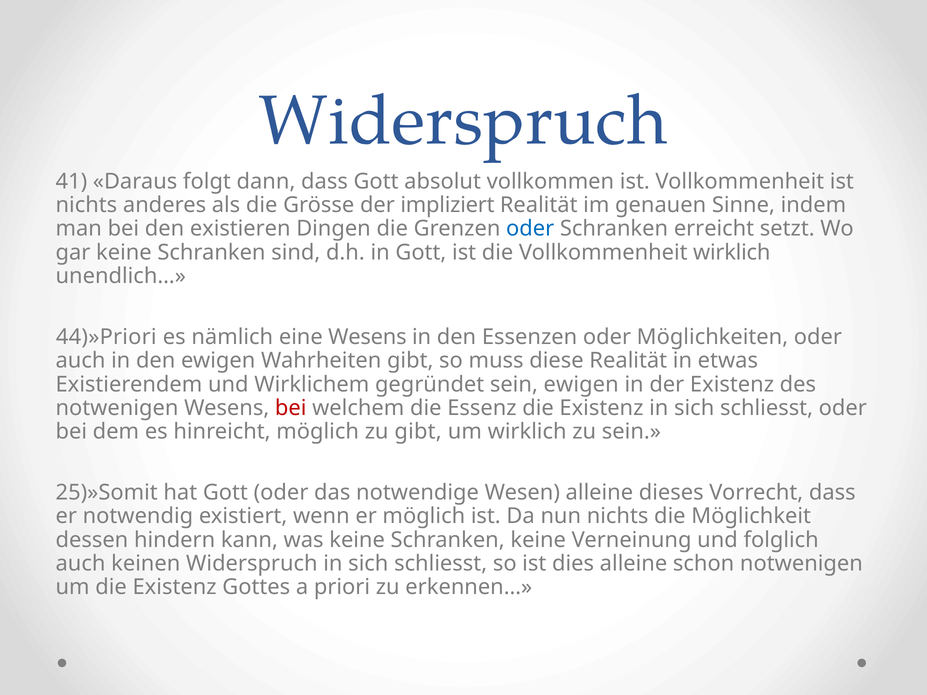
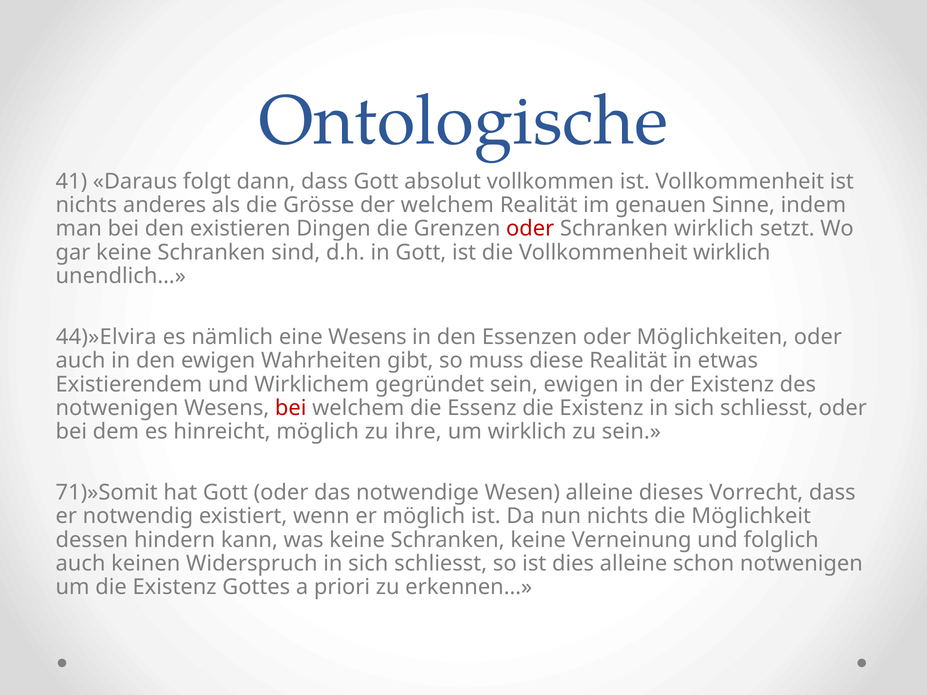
Widerspruch at (463, 121): Widerspruch -> Ontologische
der impliziert: impliziert -> welchem
oder at (530, 229) colour: blue -> red
Schranken erreicht: erreicht -> wirklich
44)»Priori: 44)»Priori -> 44)»Elvira
zu gibt: gibt -> ihre
25)»Somit: 25)»Somit -> 71)»Somit
